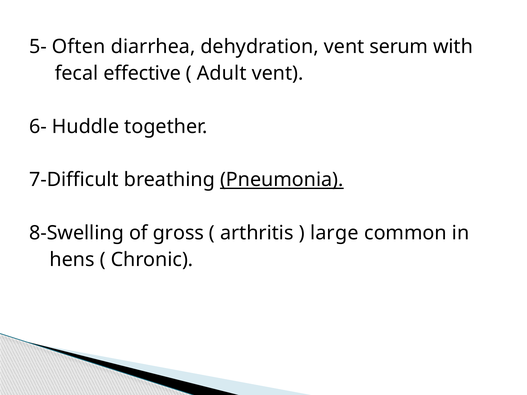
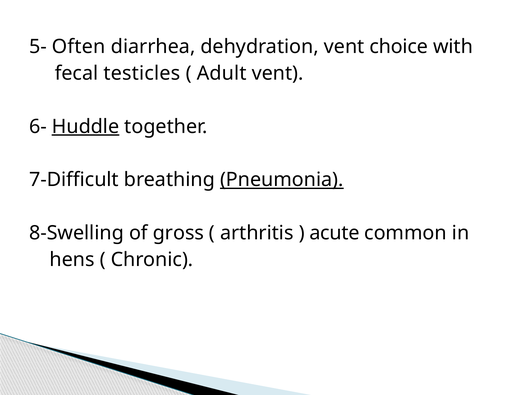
serum: serum -> choice
effective: effective -> testicles
Huddle underline: none -> present
large: large -> acute
